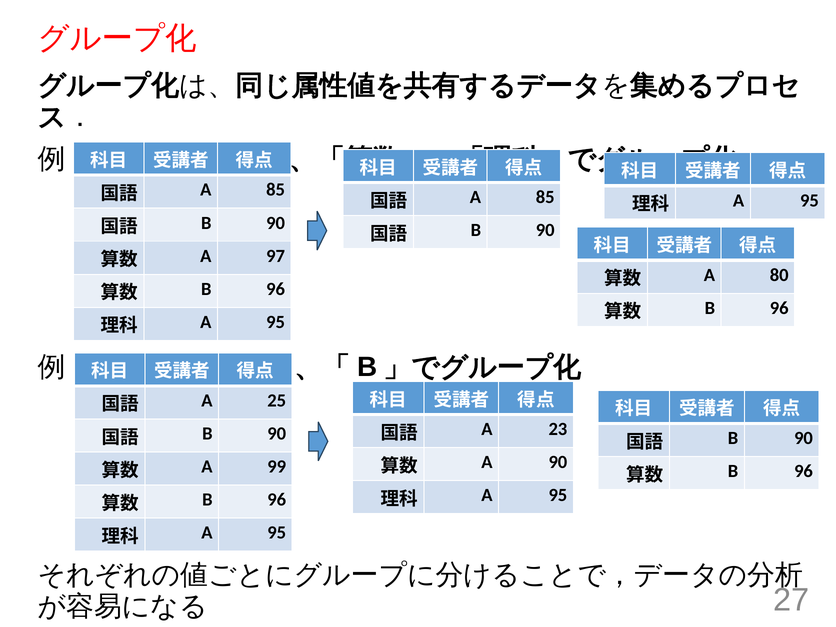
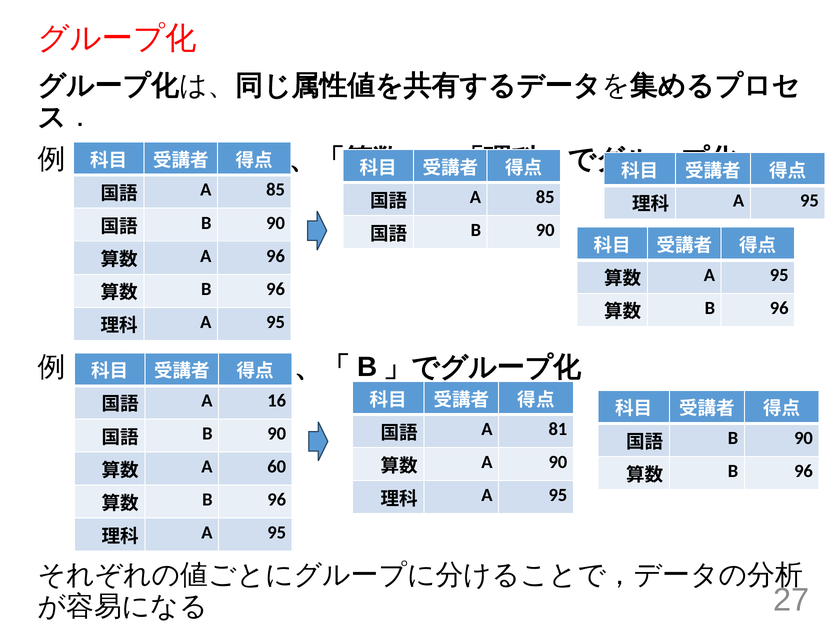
A 97: 97 -> 96
80 at (779, 275): 80 -> 95
25: 25 -> 16
23: 23 -> 81
99: 99 -> 60
